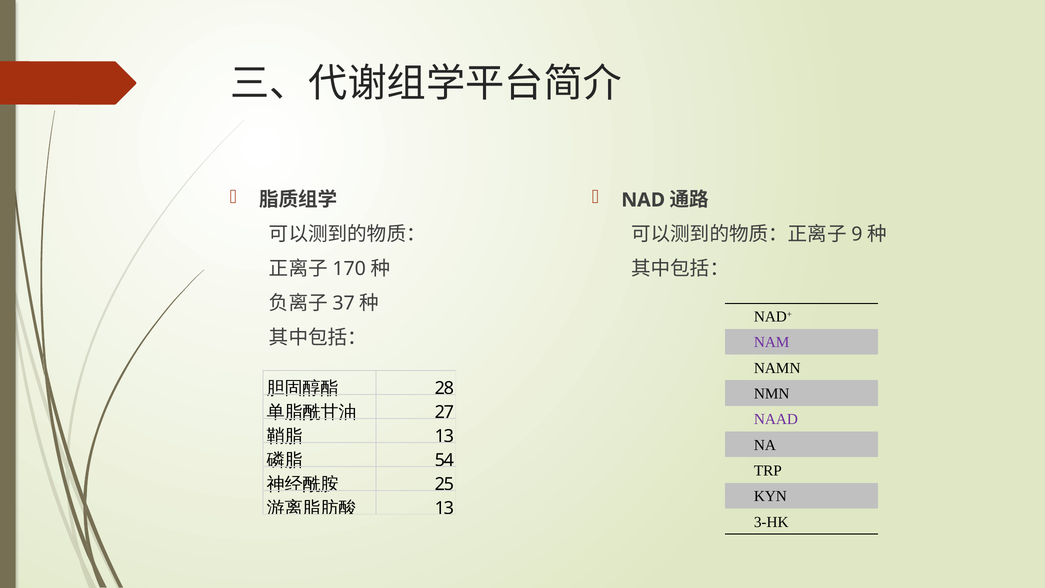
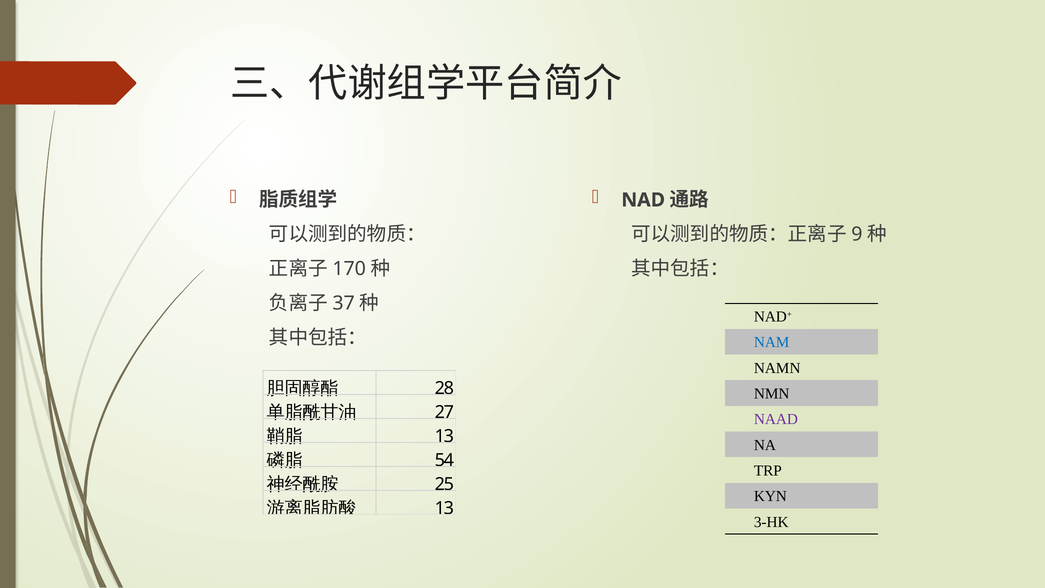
NAM colour: purple -> blue
